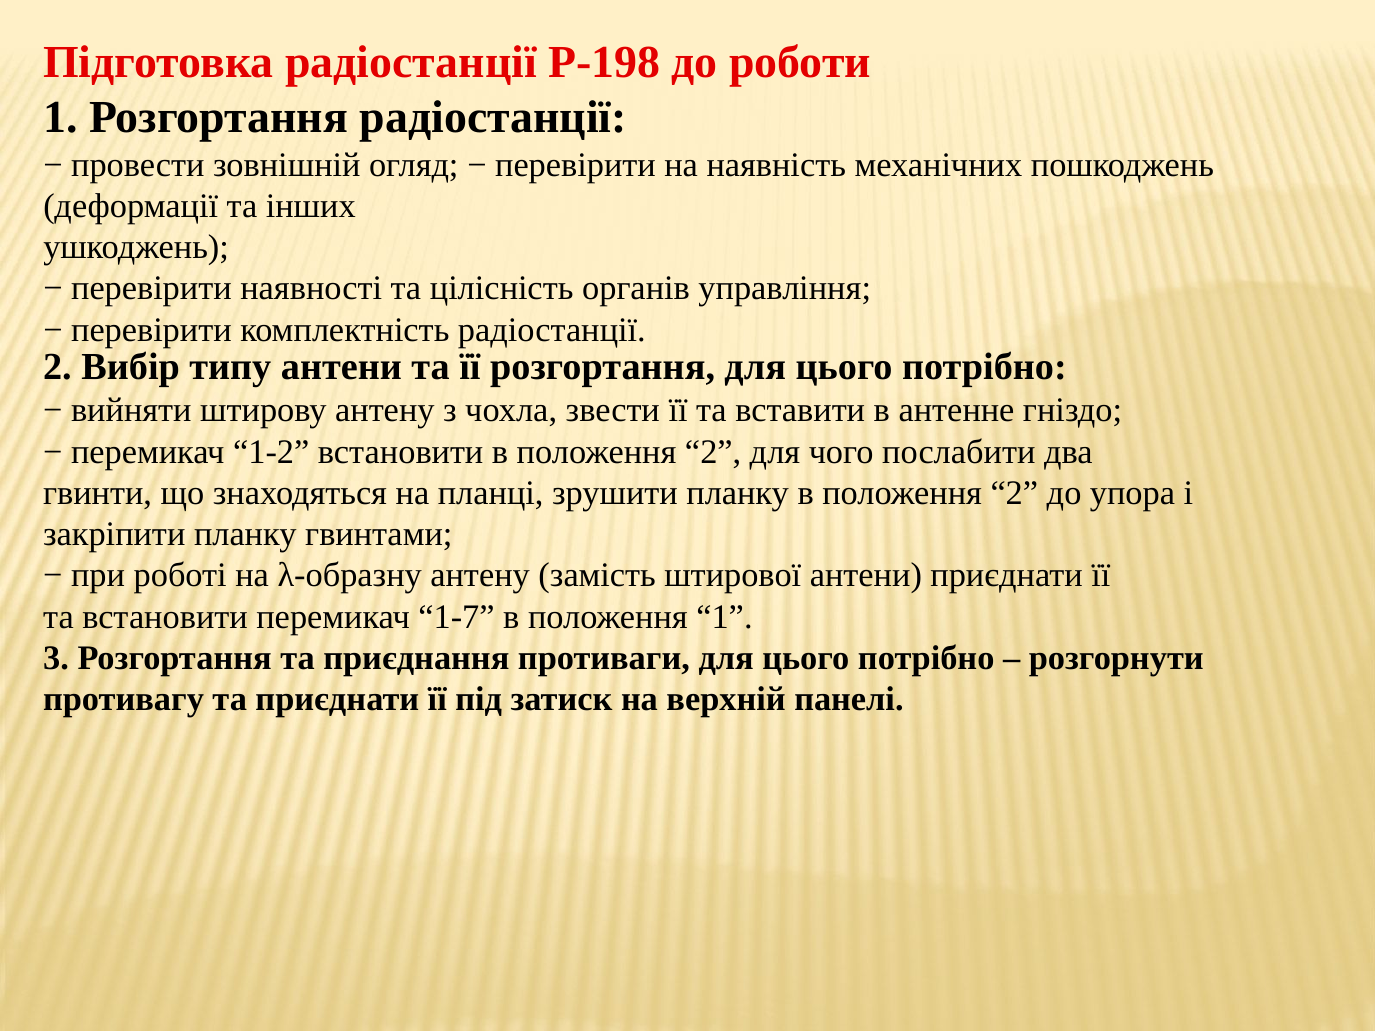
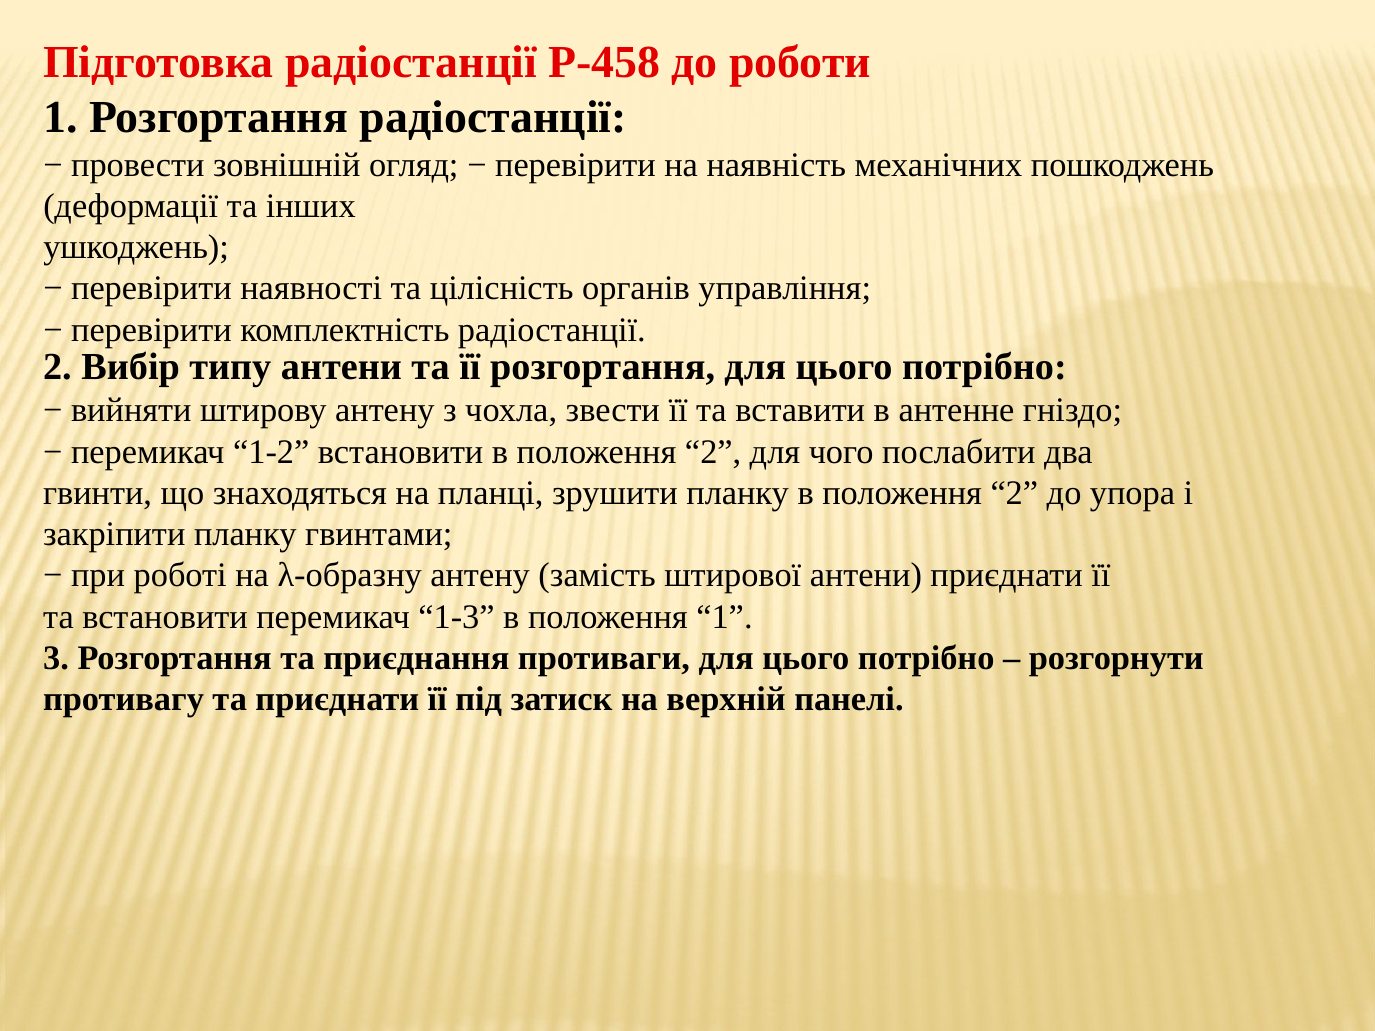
Р-198: Р-198 -> Р-458
1-7: 1-7 -> 1-3
